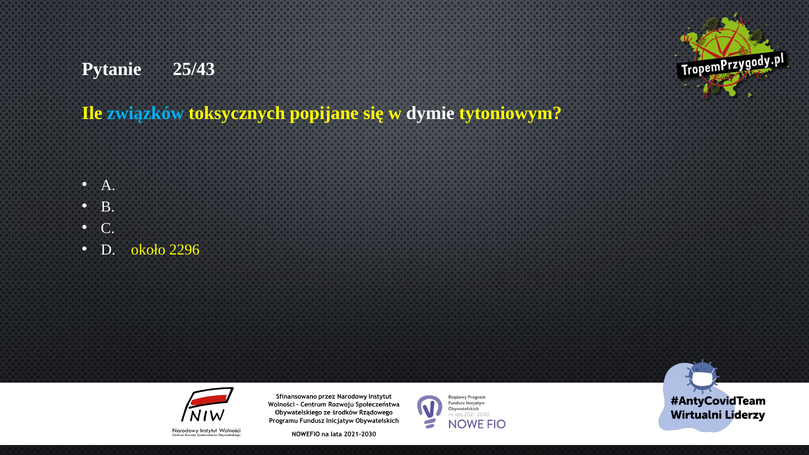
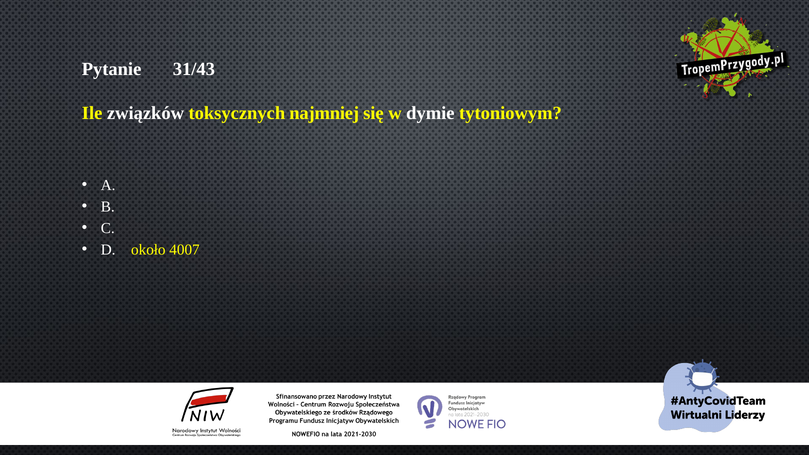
25/43: 25/43 -> 31/43
związków colour: light blue -> white
popijane: popijane -> najmniej
2296: 2296 -> 4007
